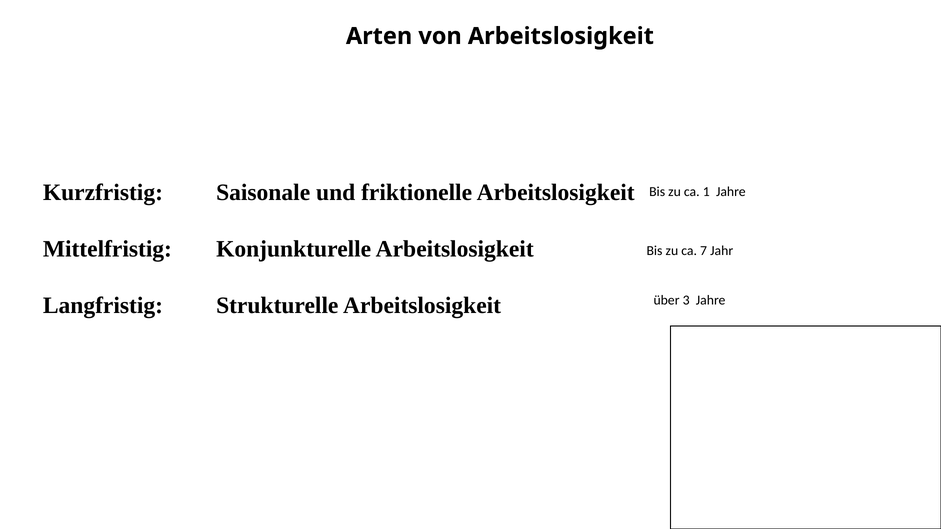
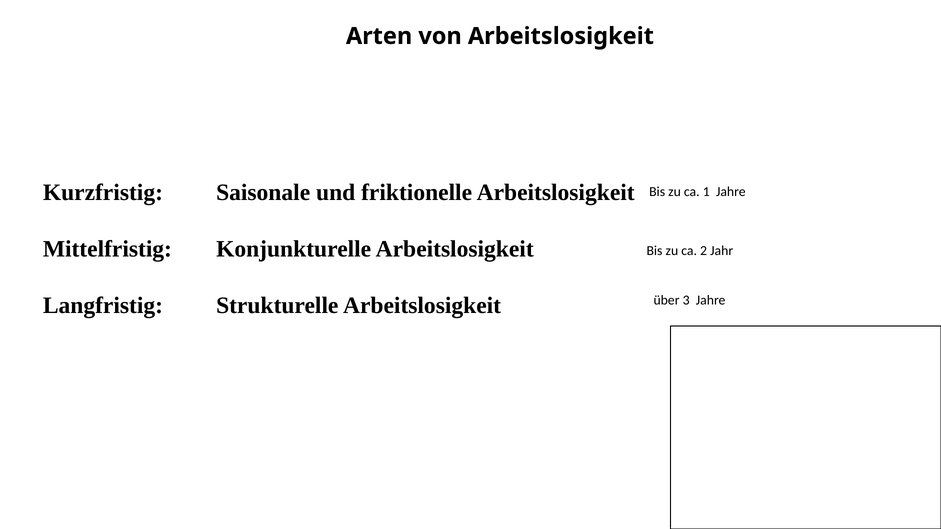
7: 7 -> 2
